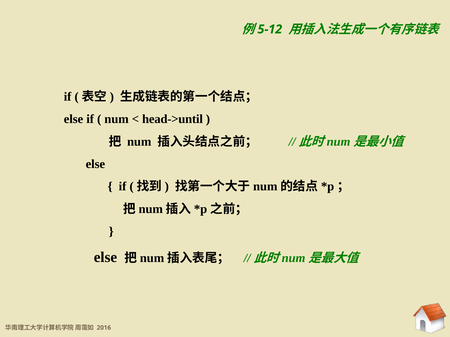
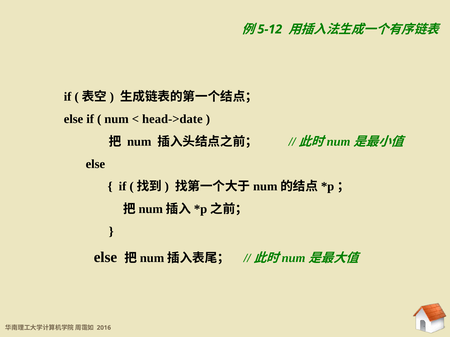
head->until: head->until -> head->date
